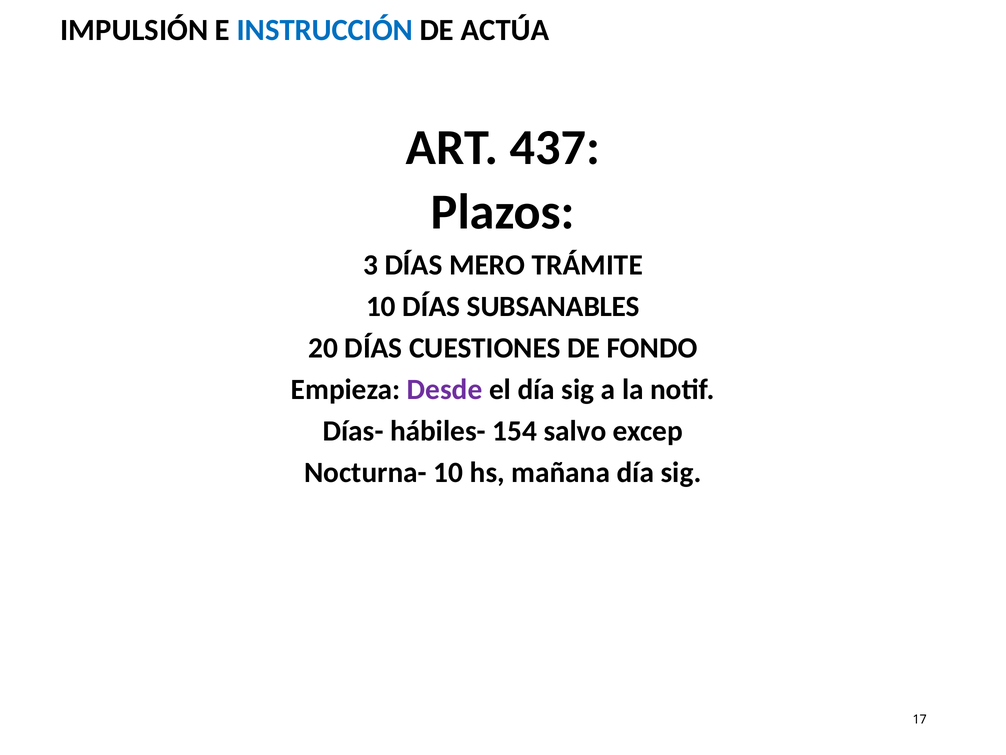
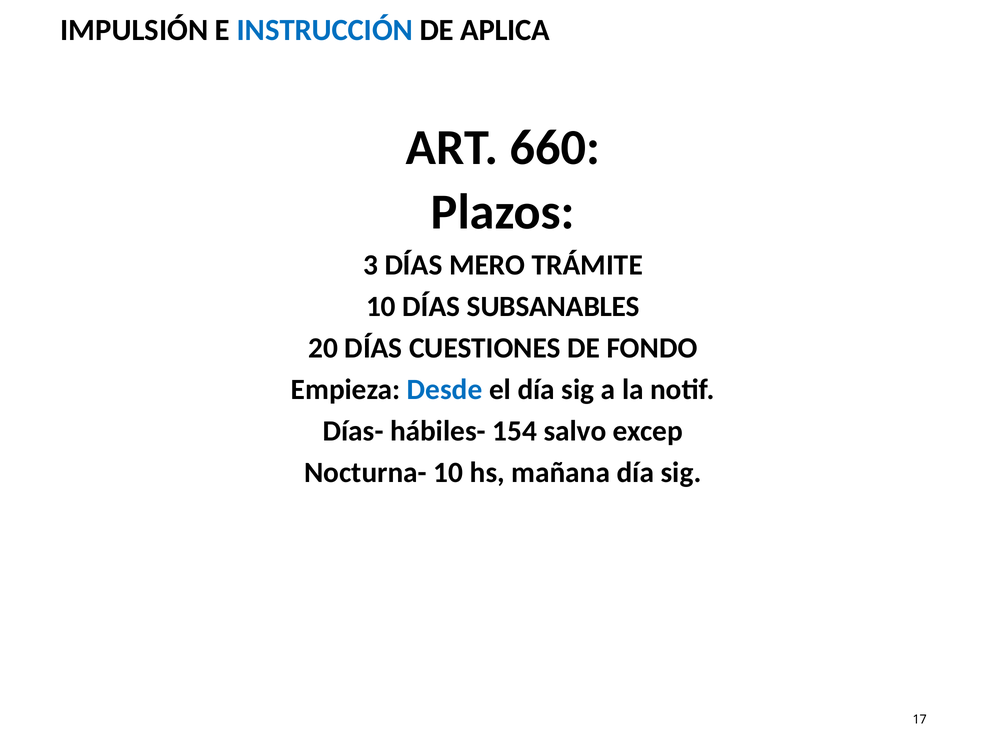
ACTÚA: ACTÚA -> APLICA
437: 437 -> 660
Desde colour: purple -> blue
